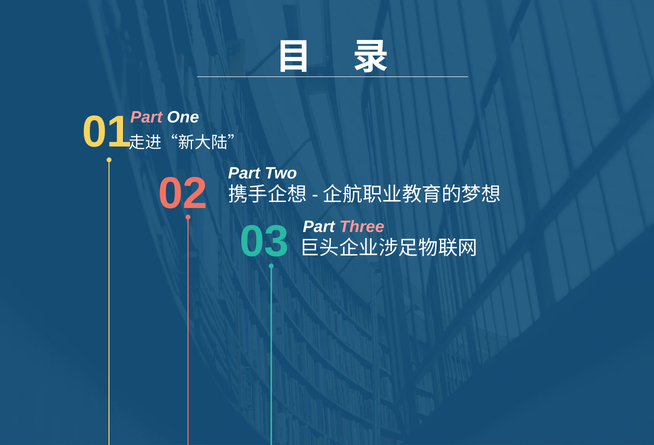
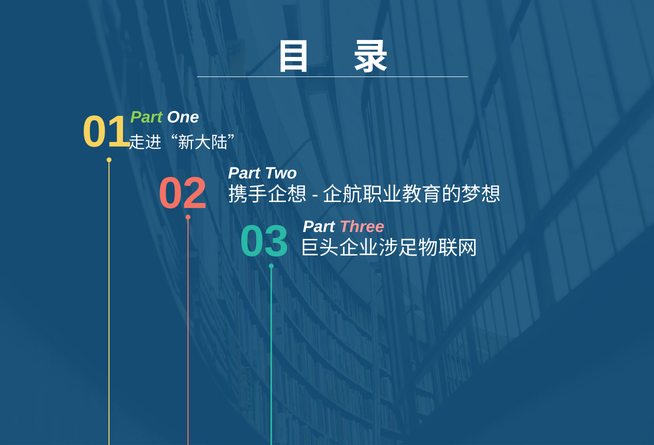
Part at (146, 117) colour: pink -> light green
